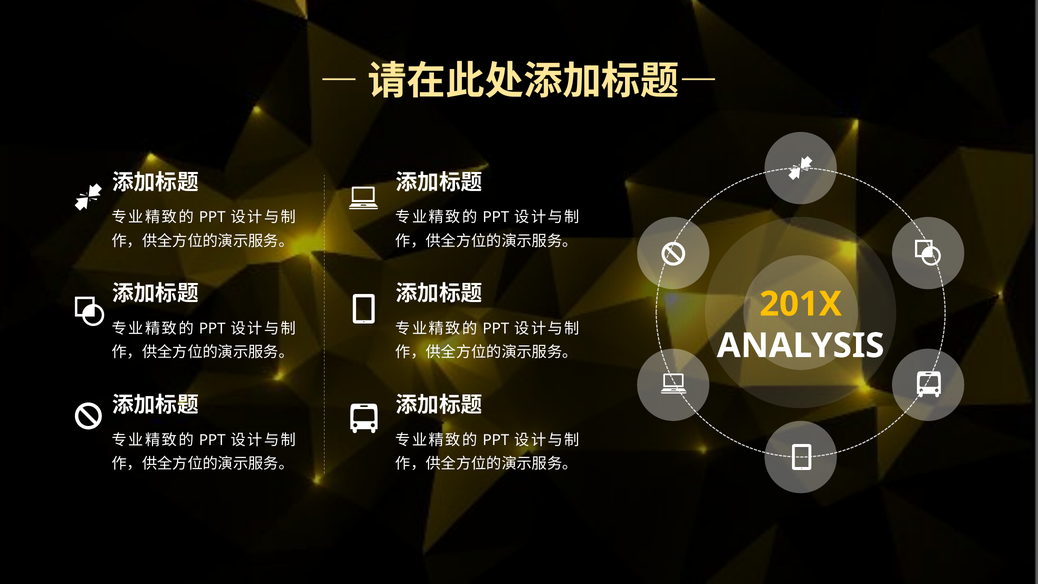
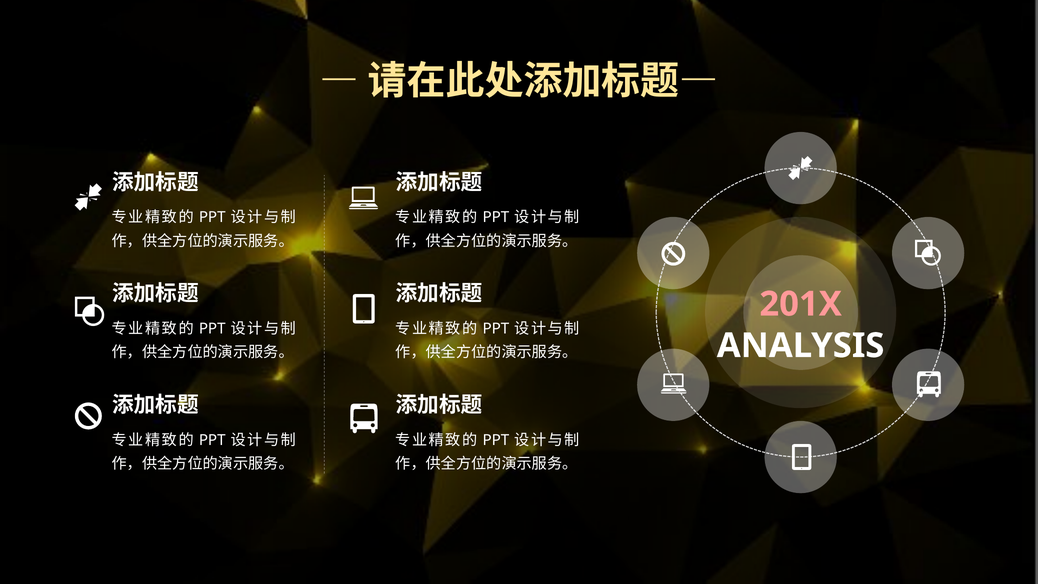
201X colour: yellow -> pink
